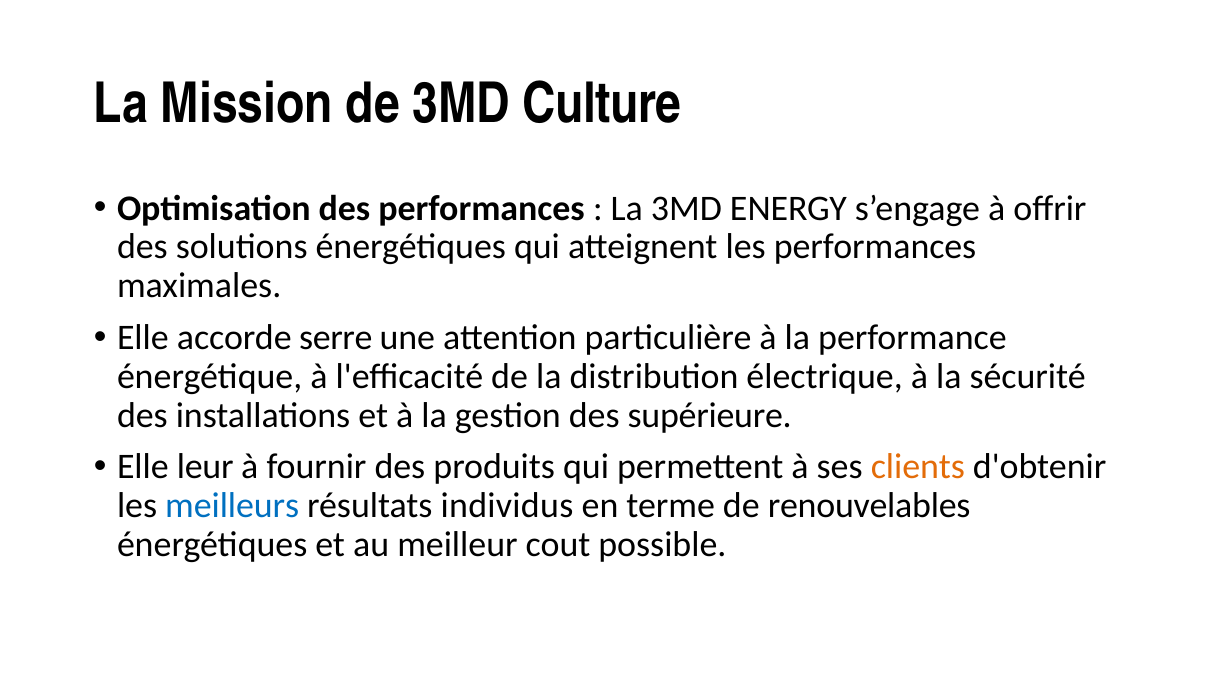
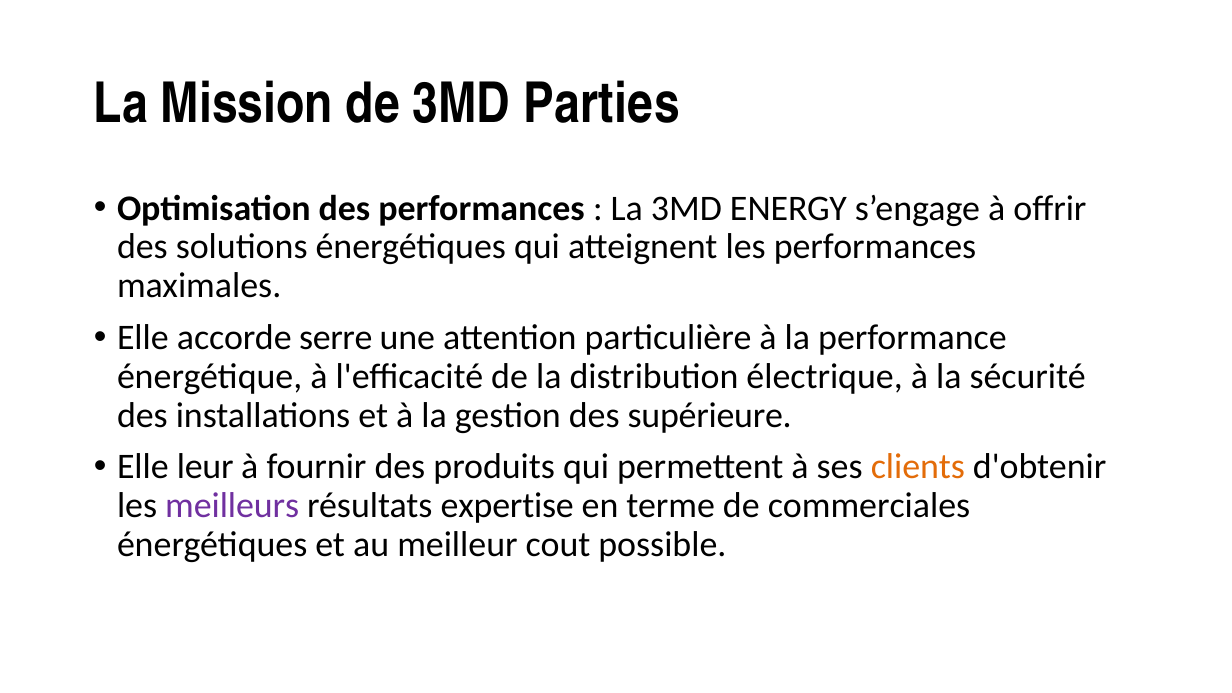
Culture: Culture -> Parties
meilleurs colour: blue -> purple
individus: individus -> expertise
renouvelables: renouvelables -> commerciales
